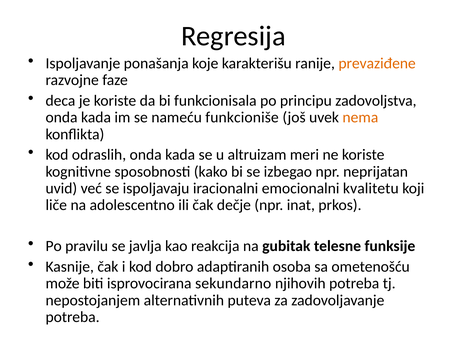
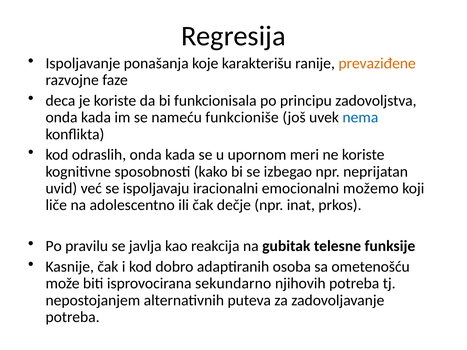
nema colour: orange -> blue
altruizam: altruizam -> upornom
kvalitetu: kvalitetu -> možemo
